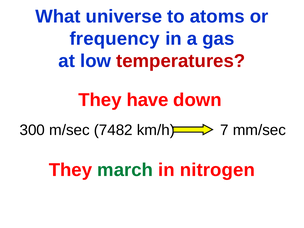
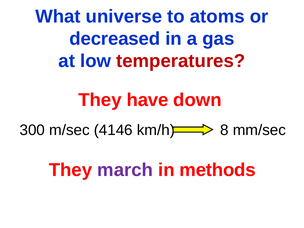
frequency: frequency -> decreased
7482: 7482 -> 4146
7: 7 -> 8
march colour: green -> purple
nitrogen: nitrogen -> methods
